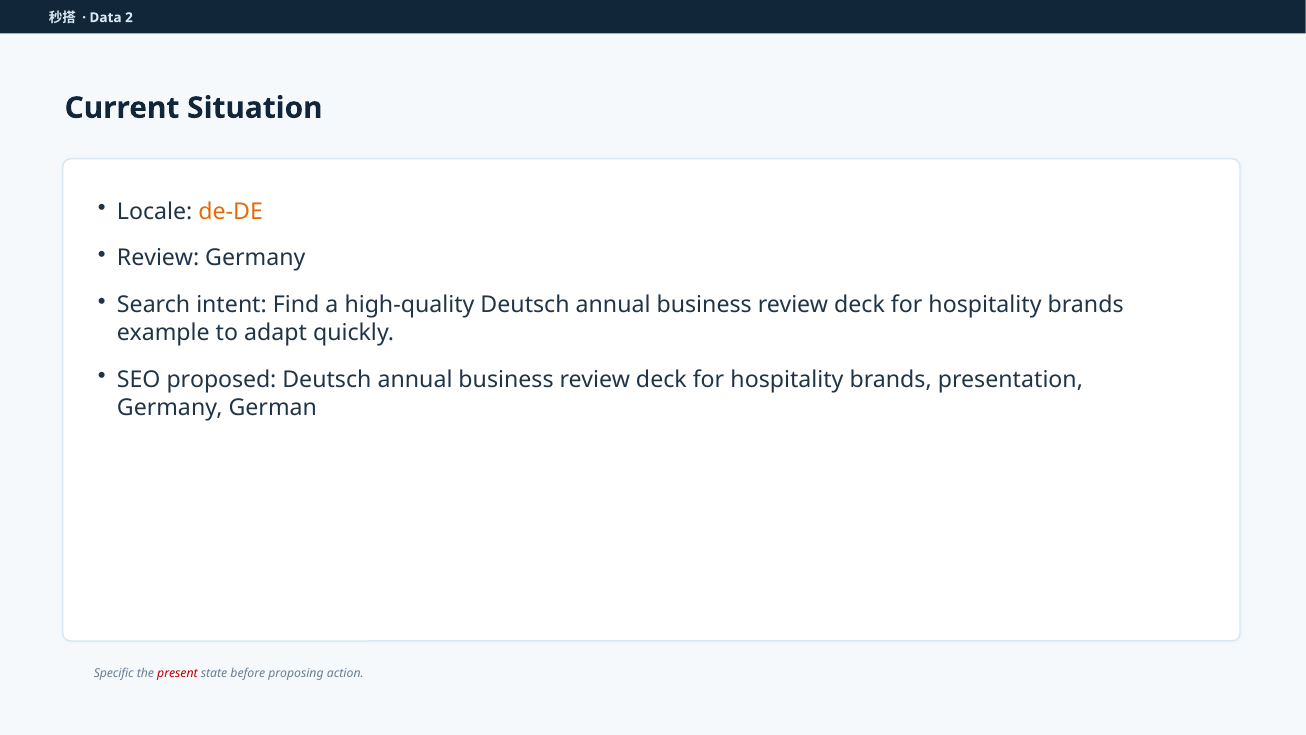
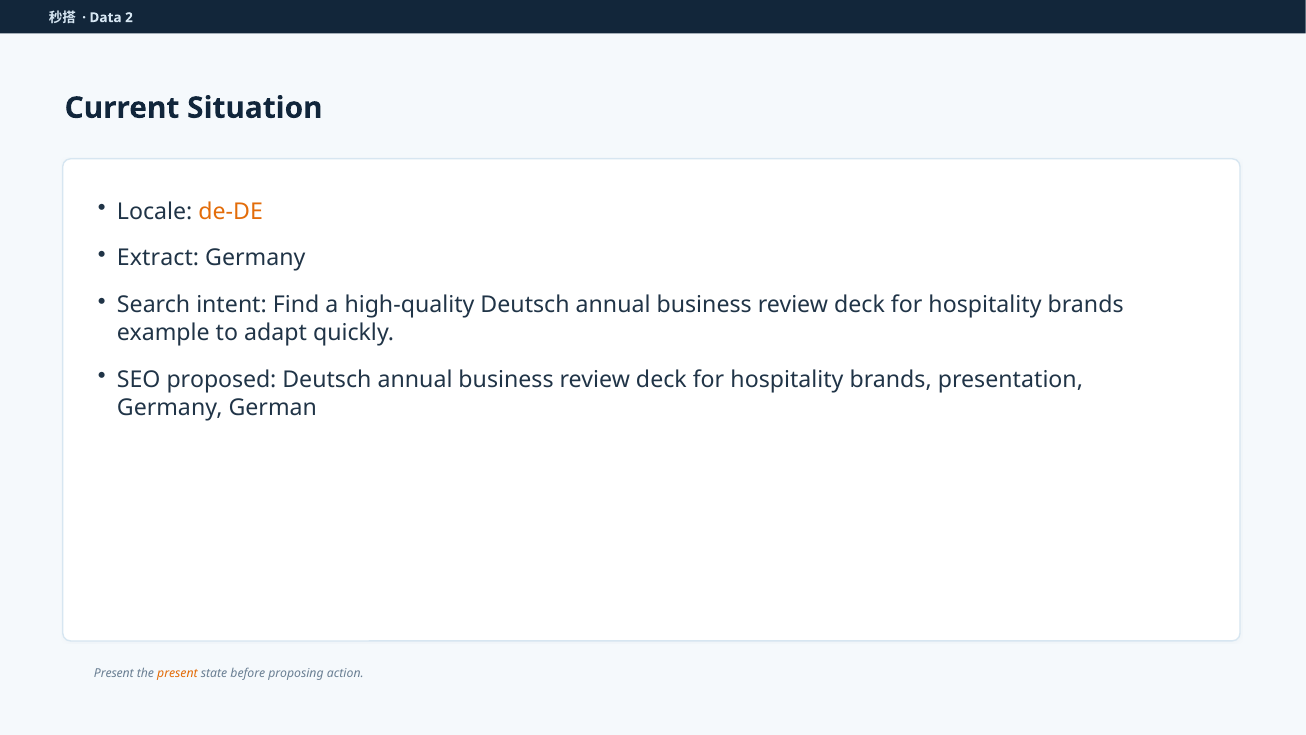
Review at (158, 258): Review -> Extract
Specific at (114, 673): Specific -> Present
present at (177, 673) colour: red -> orange
